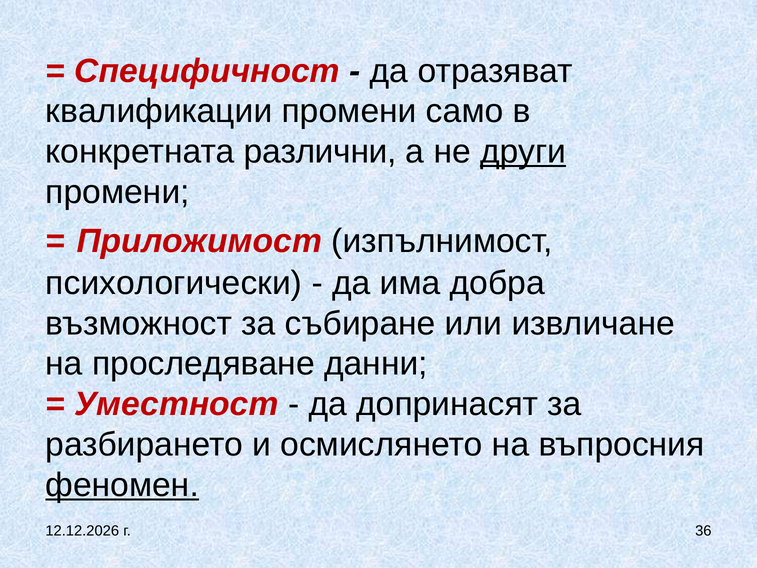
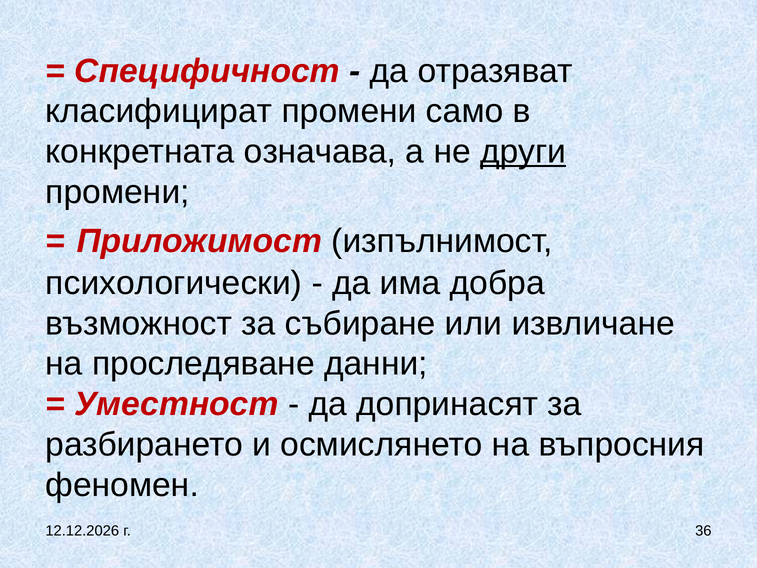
квалификации: квалификации -> класифицират
различни: различни -> означава
феномен underline: present -> none
